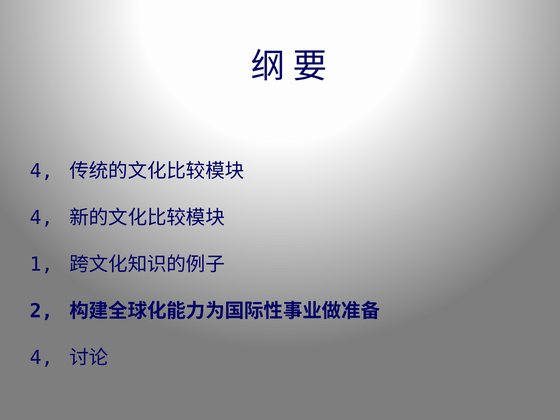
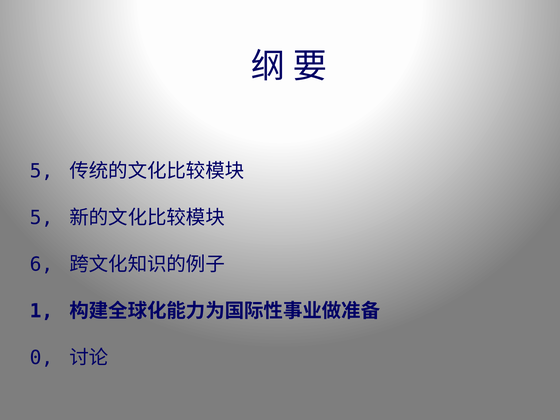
4 at (42, 171): 4 -> 5
4 at (42, 218): 4 -> 5
1: 1 -> 6
2: 2 -> 1
4 at (42, 358): 4 -> 0
